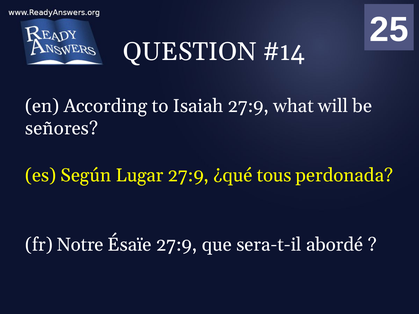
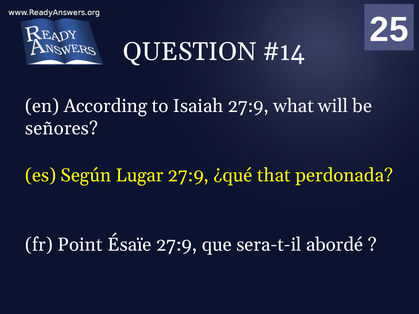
tous: tous -> that
Notre: Notre -> Point
